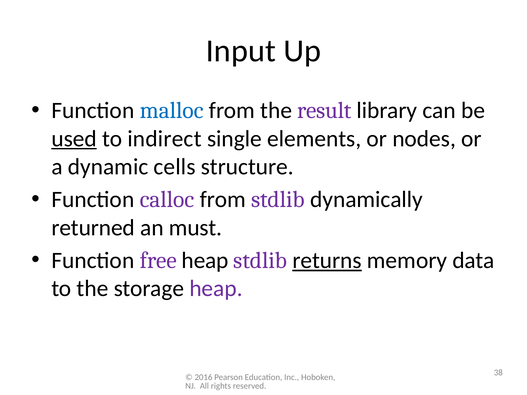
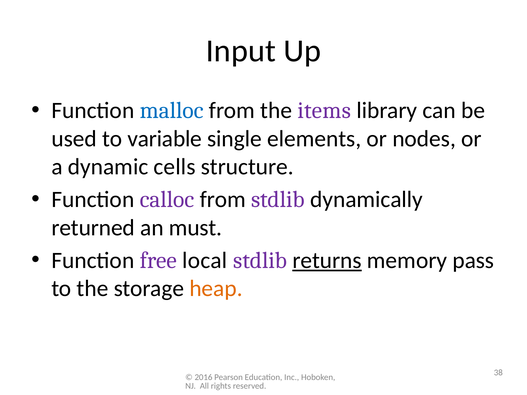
result: result -> items
used underline: present -> none
indirect: indirect -> variable
free heap: heap -> local
data: data -> pass
heap at (216, 289) colour: purple -> orange
